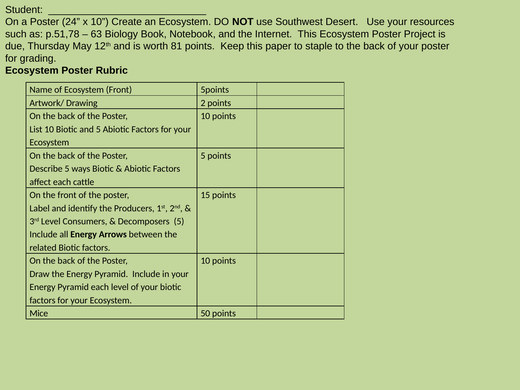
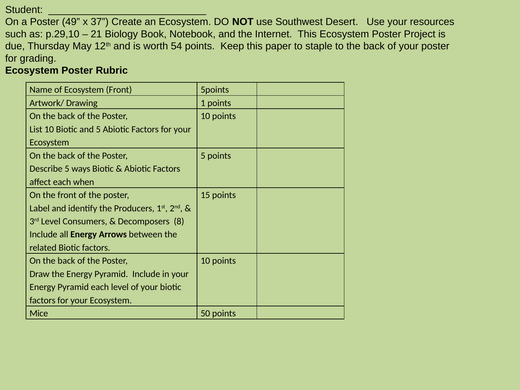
24: 24 -> 49
x 10: 10 -> 37
p.51,78: p.51,78 -> p.29,10
63: 63 -> 21
81: 81 -> 54
2: 2 -> 1
cattle: cattle -> when
Decomposers 5: 5 -> 8
